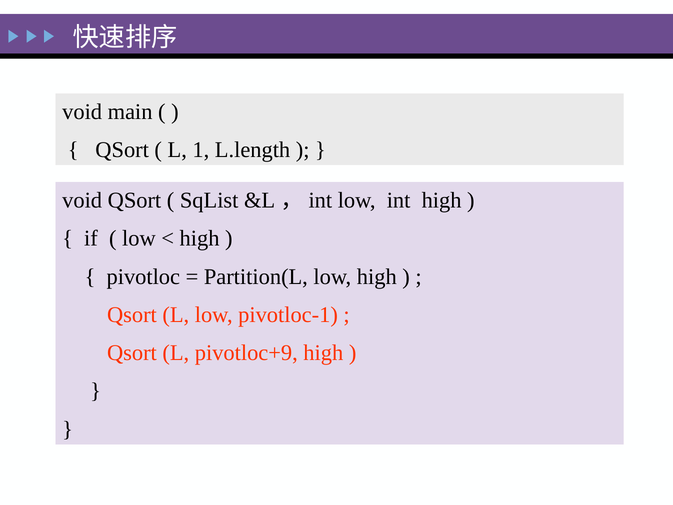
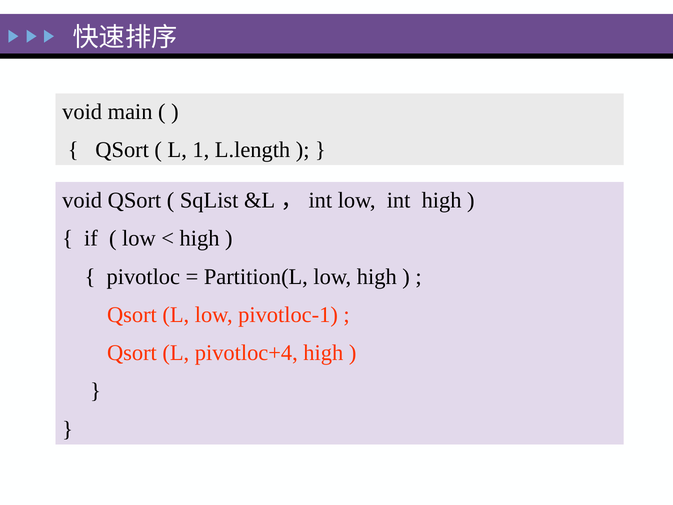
pivotloc+9: pivotloc+9 -> pivotloc+4
